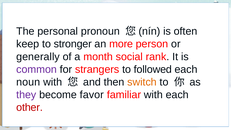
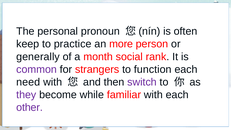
stronger: stronger -> practice
followed: followed -> function
noun: noun -> need
switch colour: orange -> purple
favor: favor -> while
other colour: red -> purple
